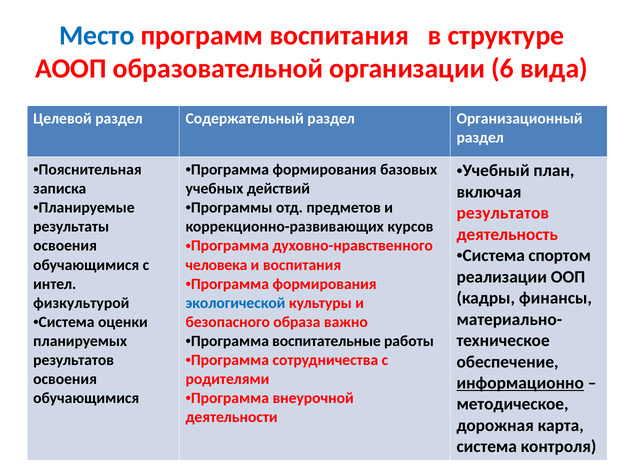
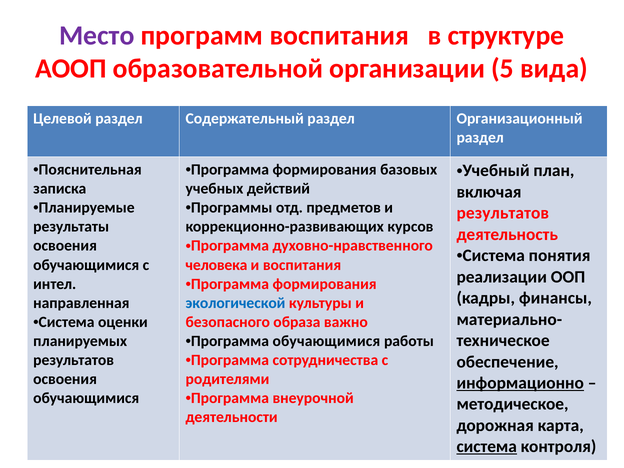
Место colour: blue -> purple
6: 6 -> 5
спортом: спортом -> понятия
физкультурой: физкультурой -> направленная
Программа воспитательные: воспитательные -> обучающимися
система at (487, 447) underline: none -> present
